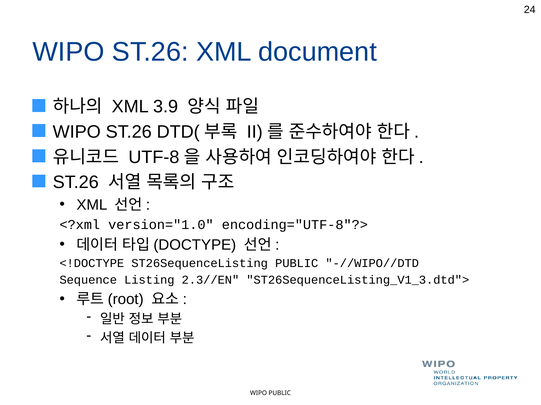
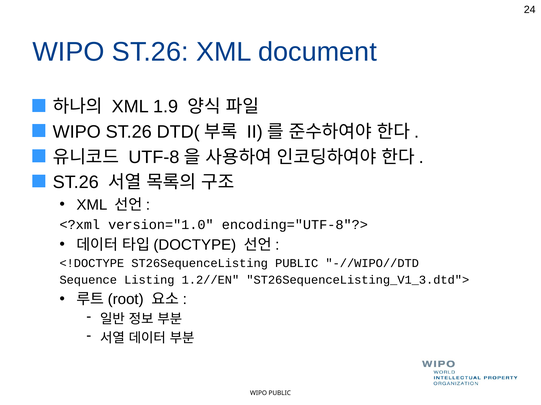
3.9: 3.9 -> 1.9
2.3//EN: 2.3//EN -> 1.2//EN
